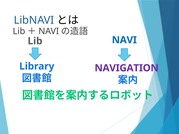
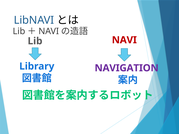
NAVI at (124, 40) colour: blue -> red
